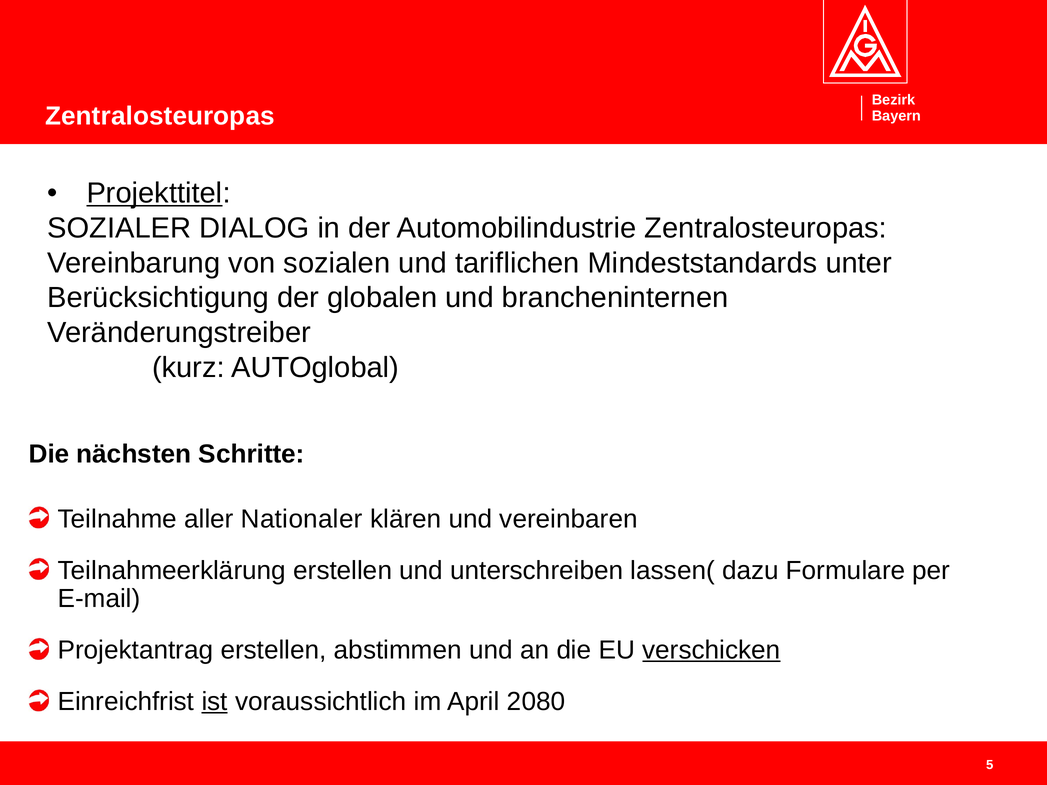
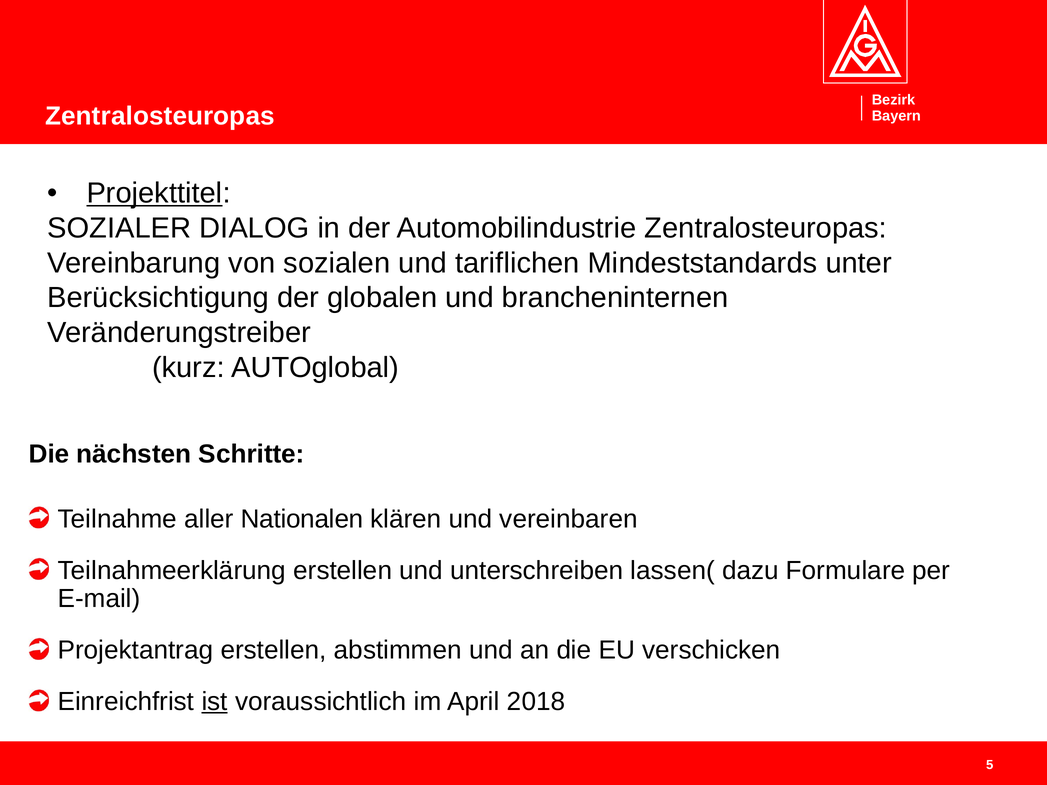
Nationaler: Nationaler -> Nationalen
verschicken underline: present -> none
2080: 2080 -> 2018
